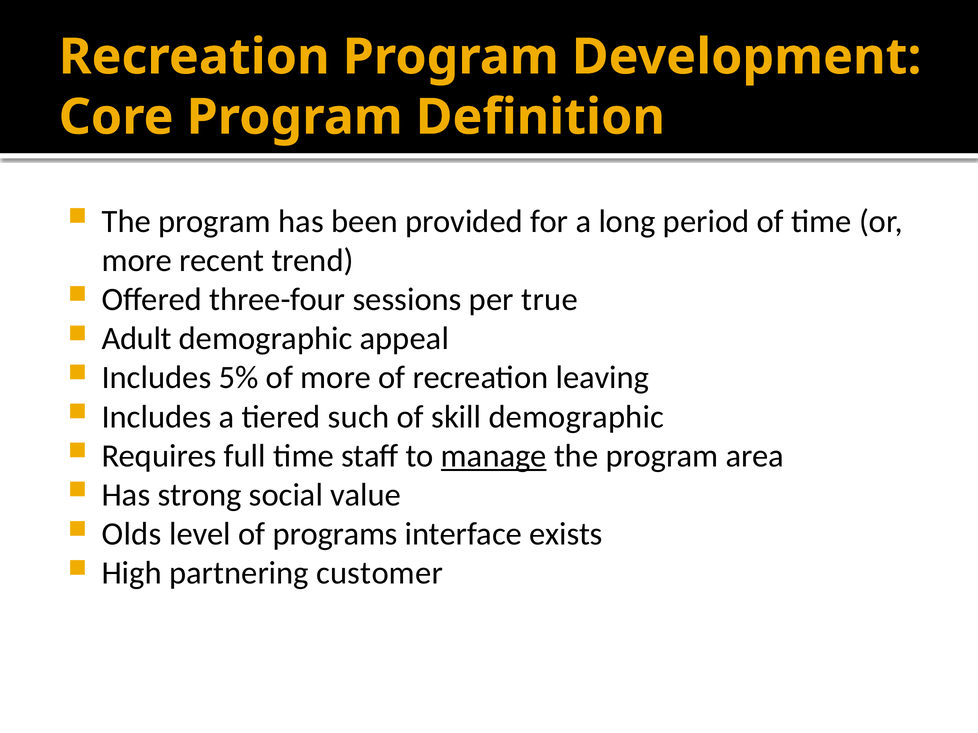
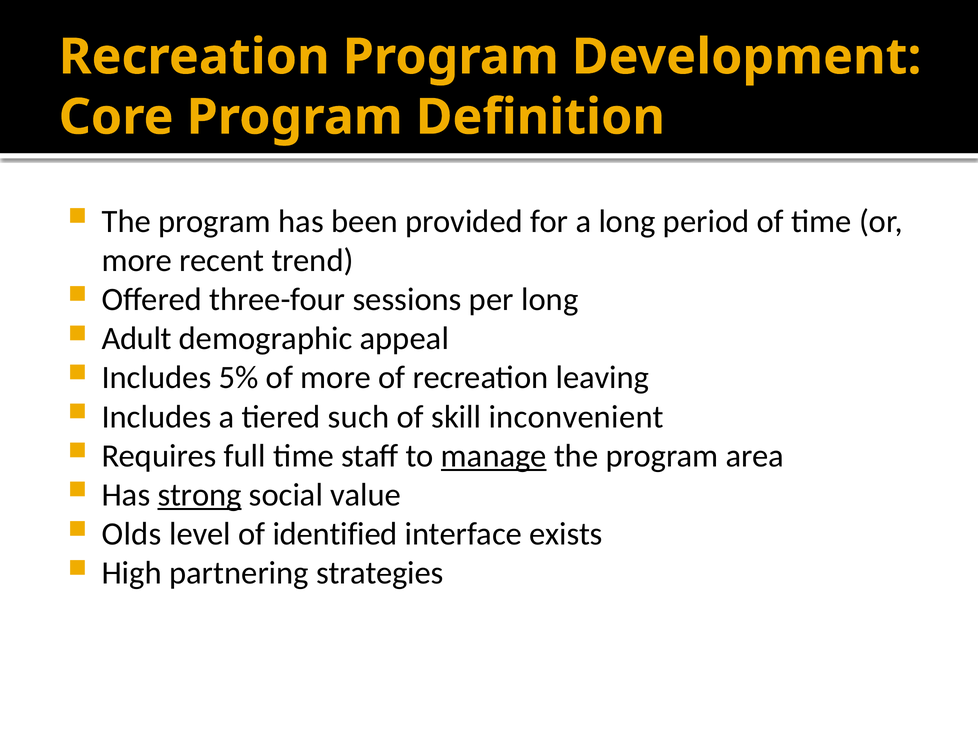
per true: true -> long
skill demographic: demographic -> inconvenient
strong underline: none -> present
programs: programs -> identified
customer: customer -> strategies
